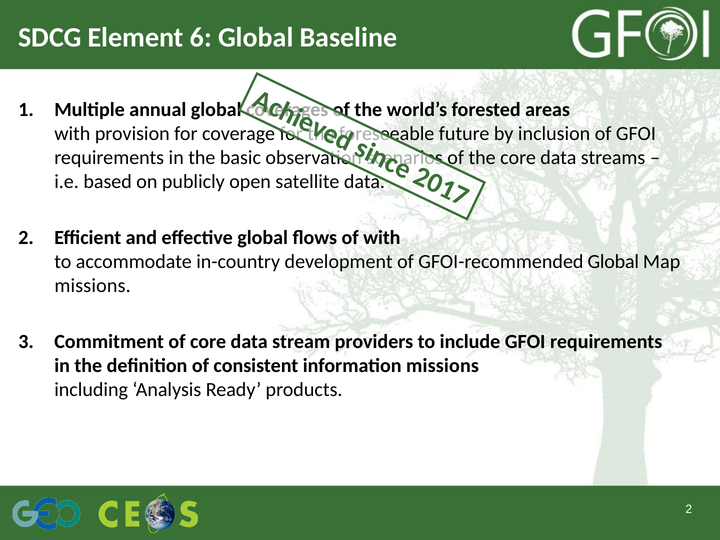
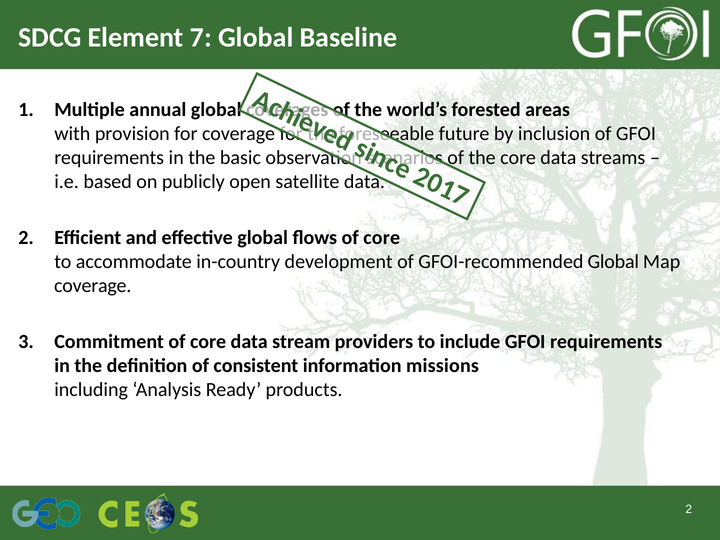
Element 6: 6 -> 7
flows of with: with -> core
missions at (93, 286): missions -> coverage
